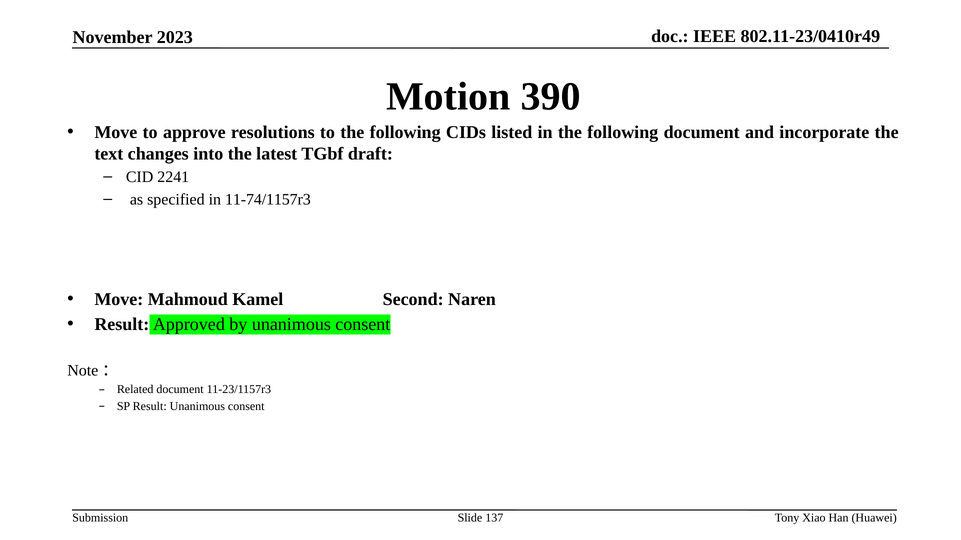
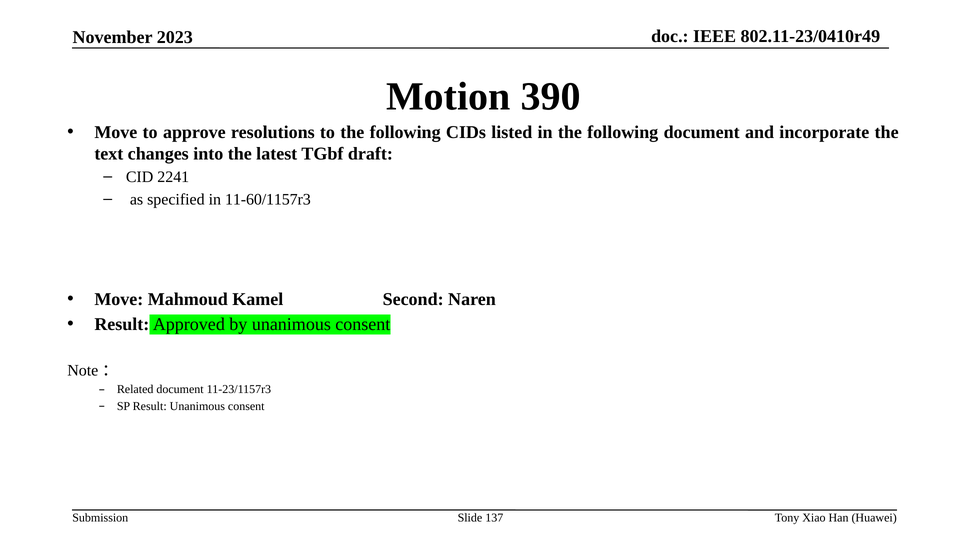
11-74/1157r3: 11-74/1157r3 -> 11-60/1157r3
